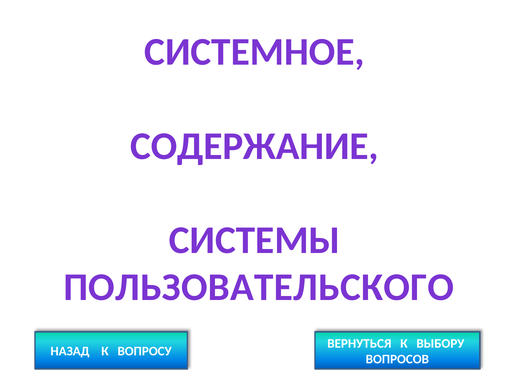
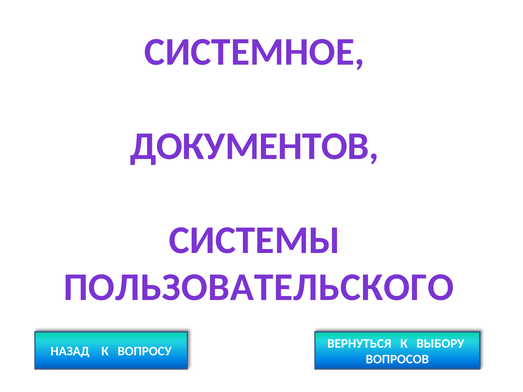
СОДЕРЖАНИЕ: СОДЕРЖАНИЕ -> ДОКУМЕНТОВ
